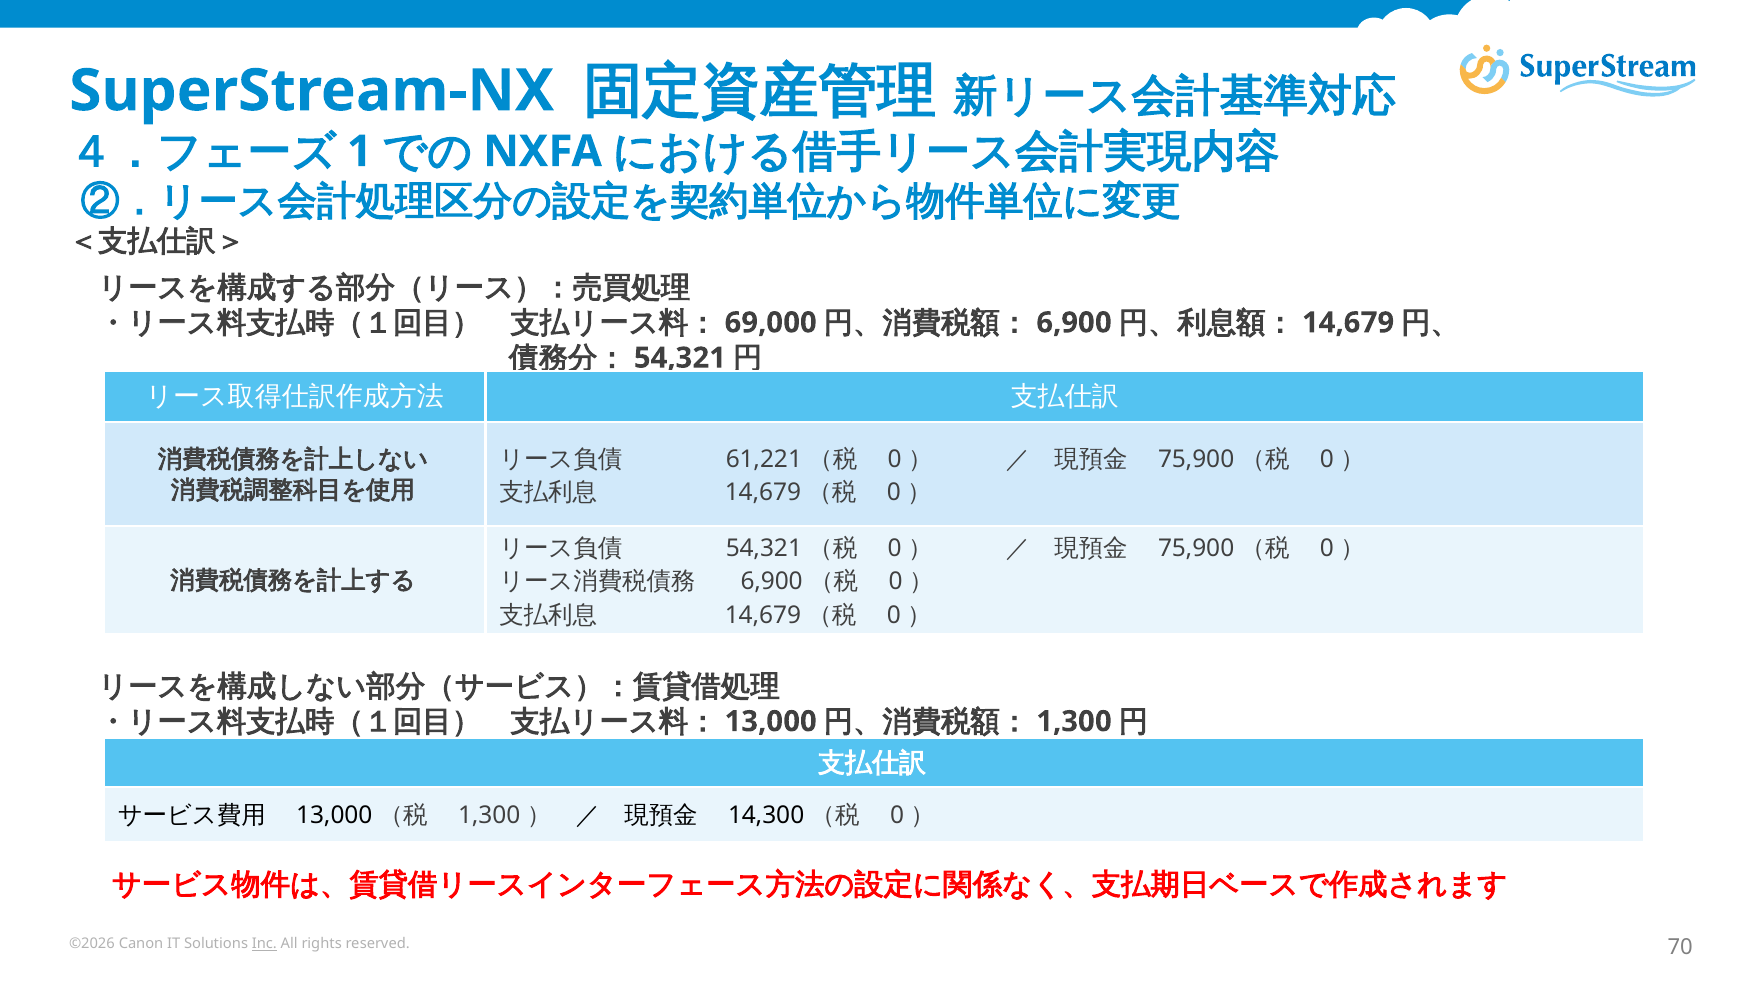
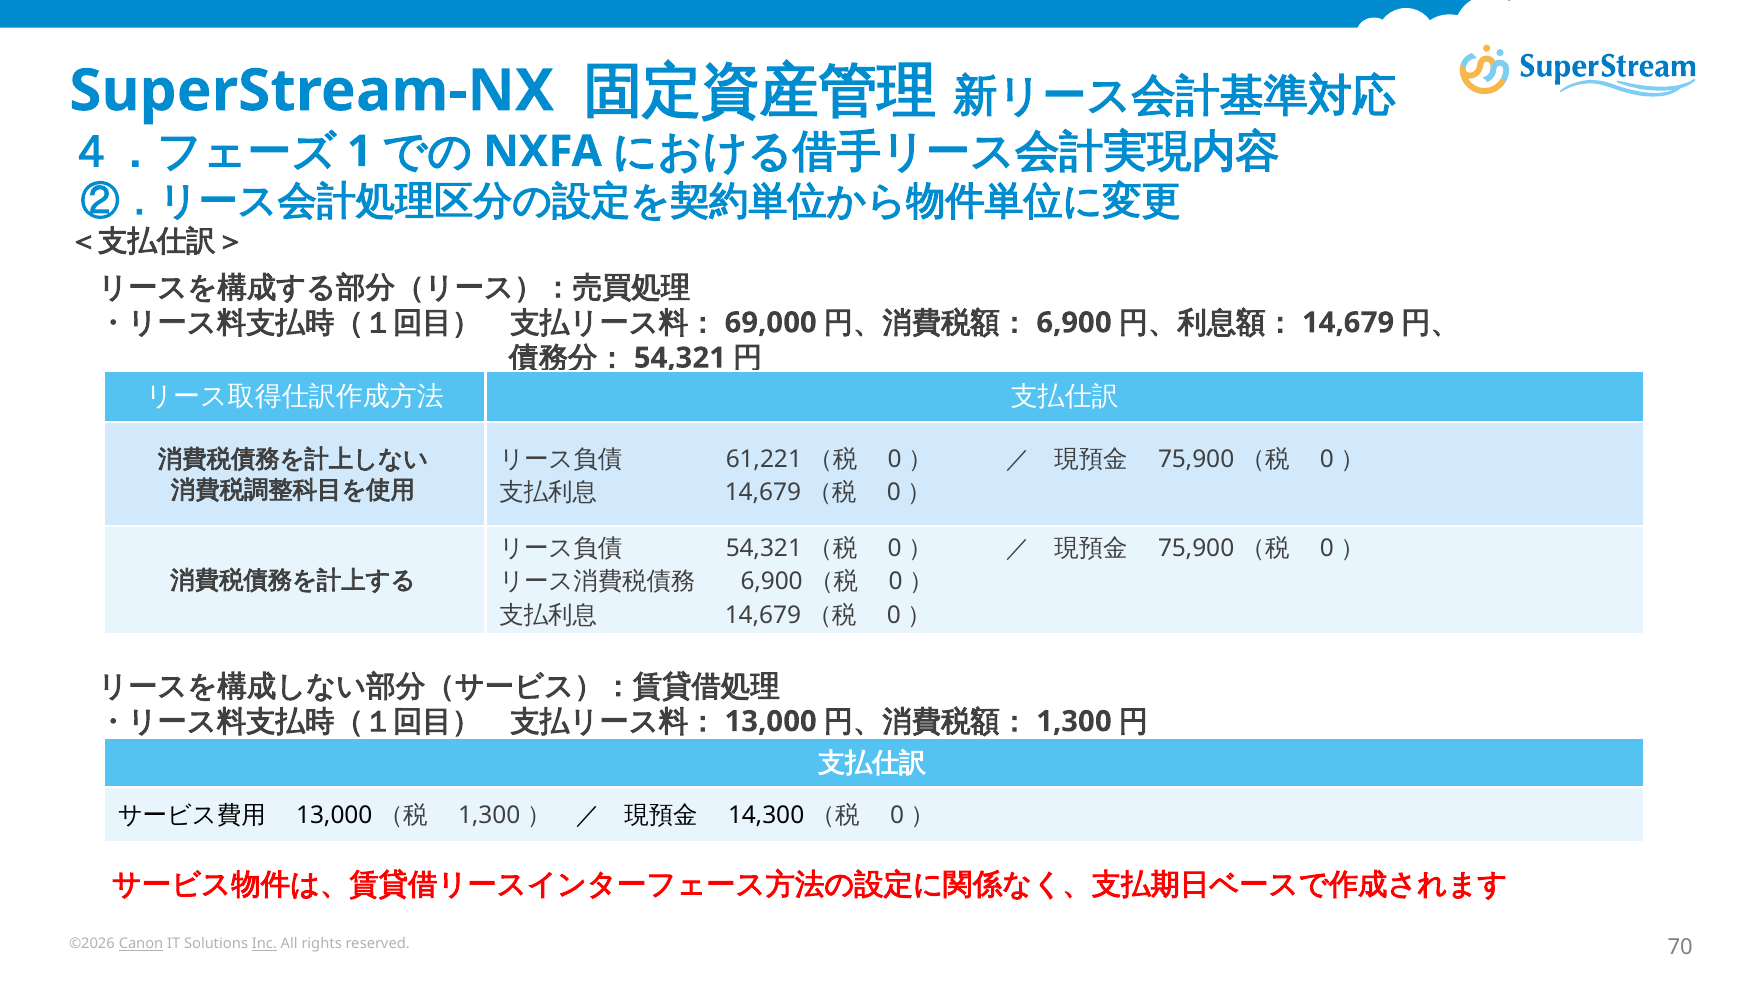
Canon underline: none -> present
